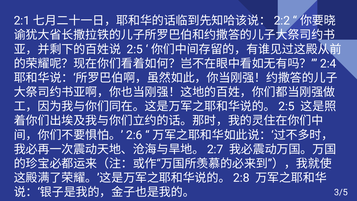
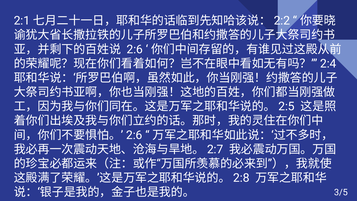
2:5 at (135, 49): 2:5 -> 2:6
